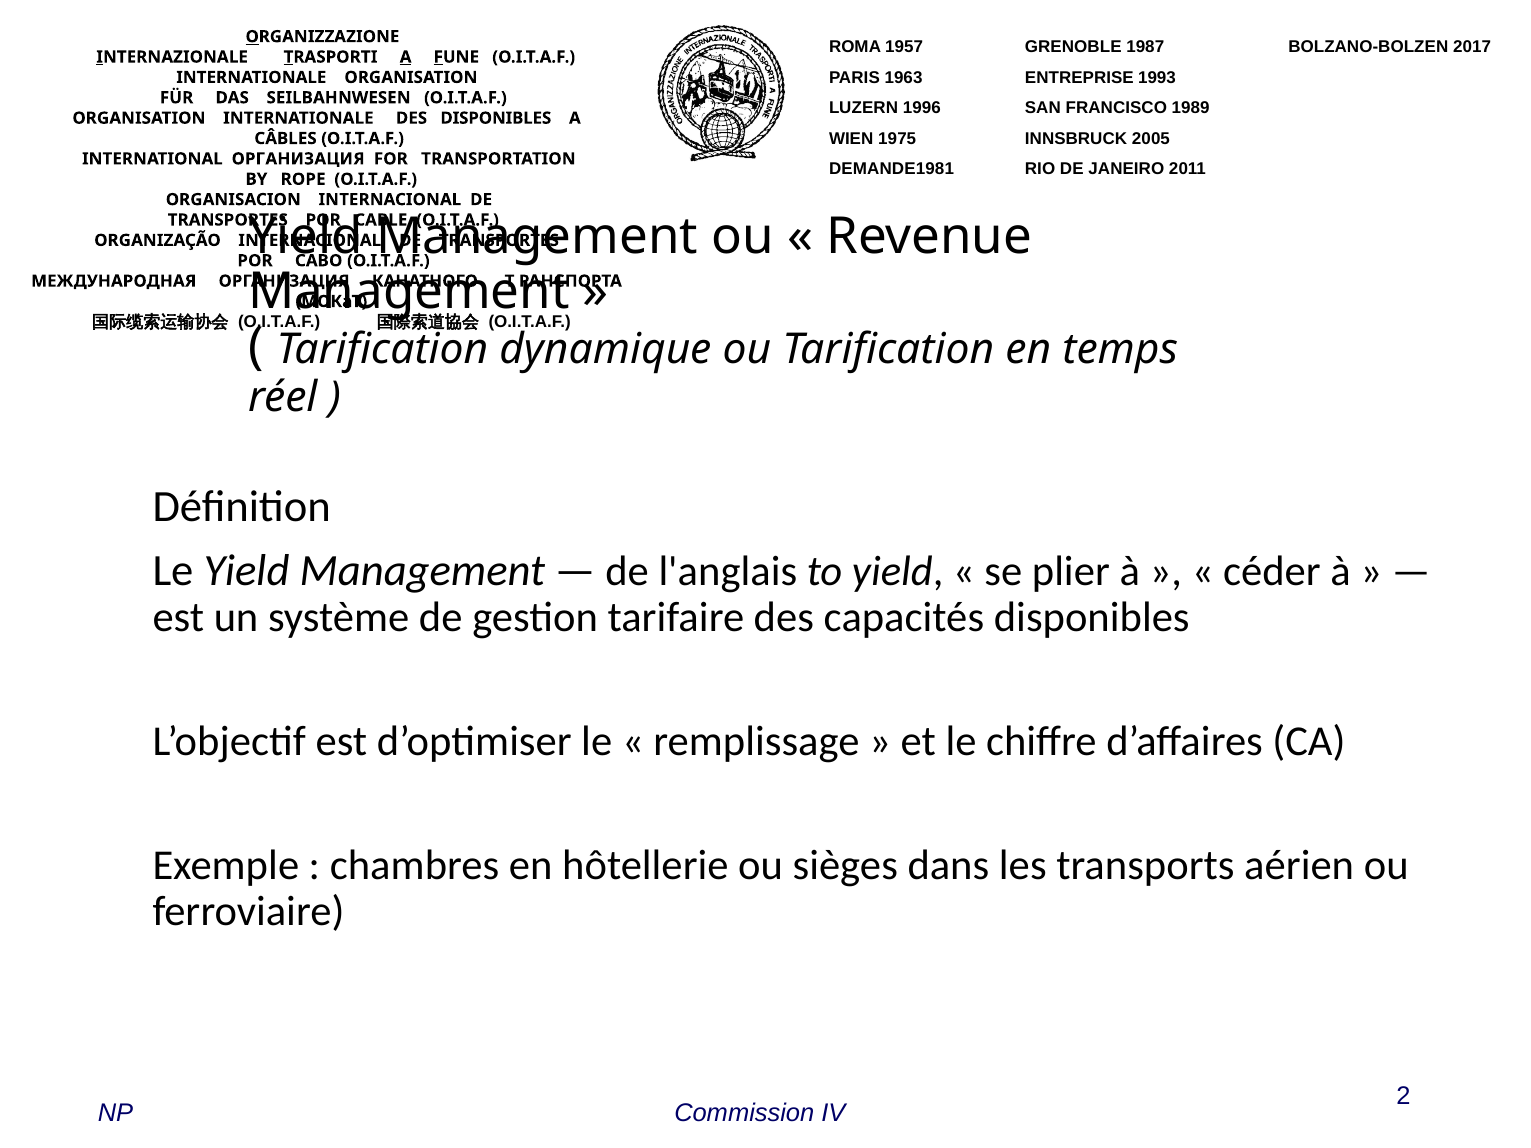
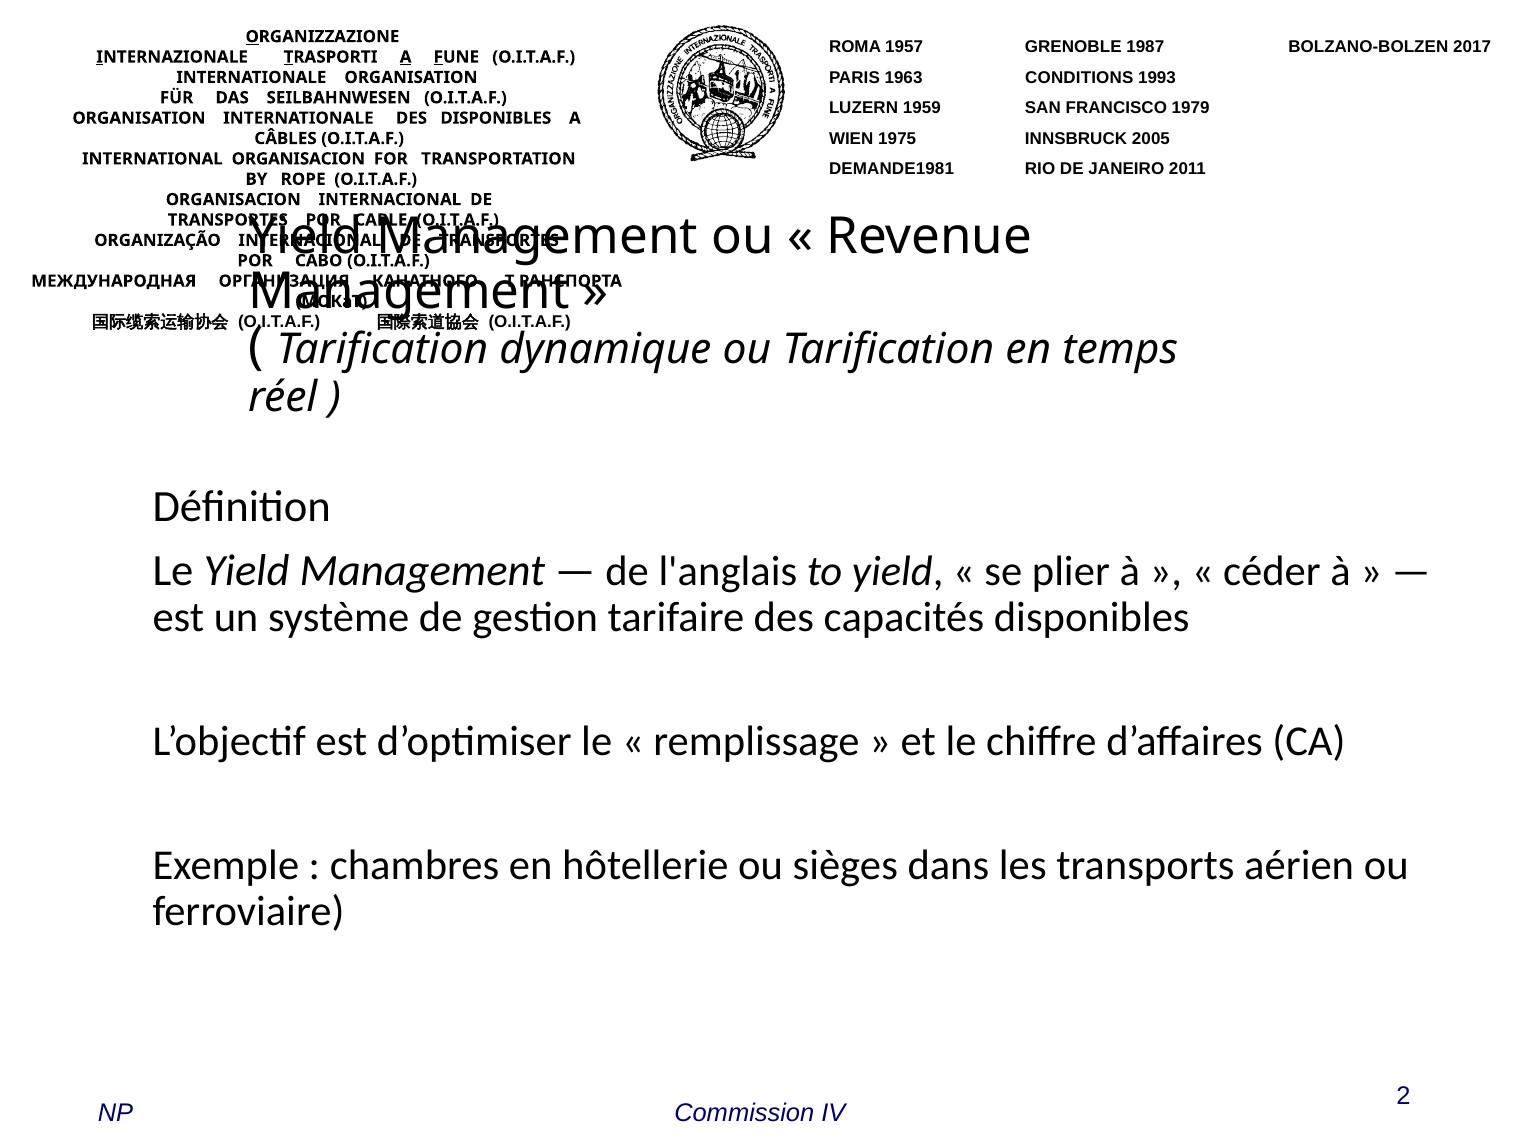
ENTREPRISE: ENTREPRISE -> CONDITIONS
1996: 1996 -> 1959
1989: 1989 -> 1979
INTERNATIONAL ОРГАНИЗАЦИЯ: ОРГАНИЗАЦИЯ -> ORGANISACION
